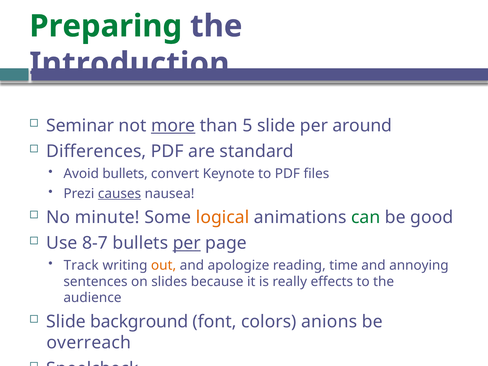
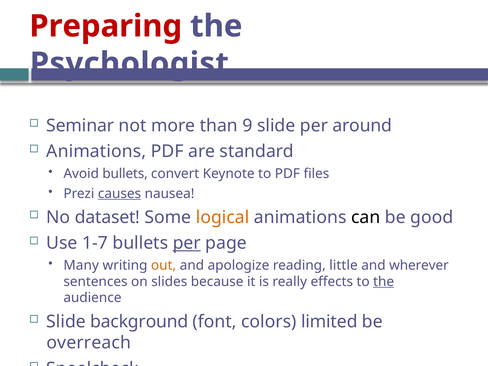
Preparing colour: green -> red
Introduction: Introduction -> Psychologist
more underline: present -> none
5: 5 -> 9
Differences at (96, 151): Differences -> Animations
minute: minute -> dataset
can colour: green -> black
8-7: 8-7 -> 1-7
Track: Track -> Many
time: time -> little
annoying: annoying -> wherever
the at (384, 282) underline: none -> present
anions: anions -> limited
